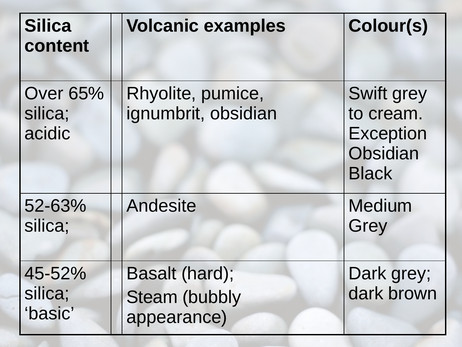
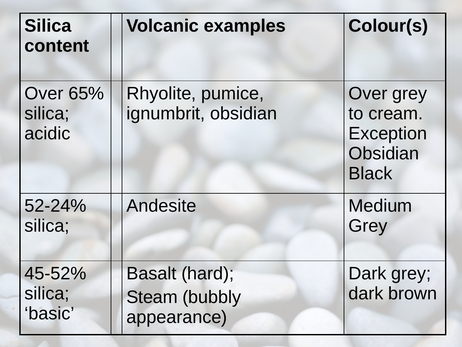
Swift at (368, 93): Swift -> Over
52-63%: 52-63% -> 52-24%
